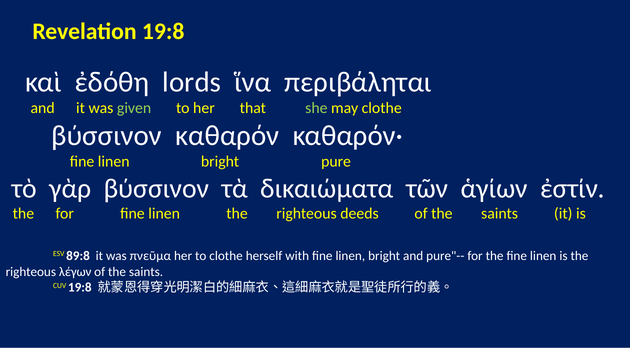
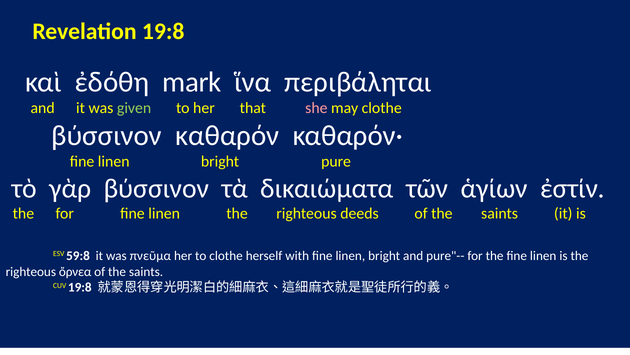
lords: lords -> mark
she colour: light green -> pink
89:8: 89:8 -> 59:8
λέγων: λέγων -> ὄρνεα
